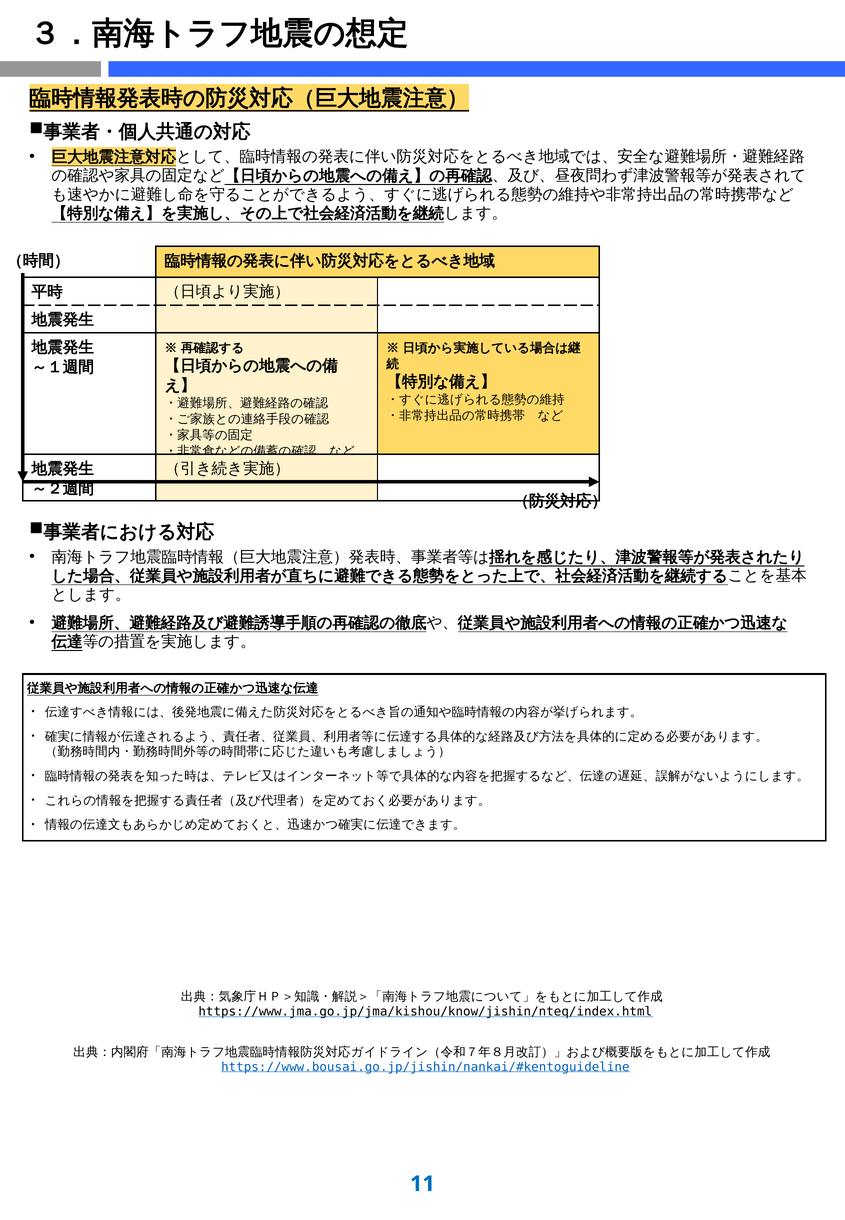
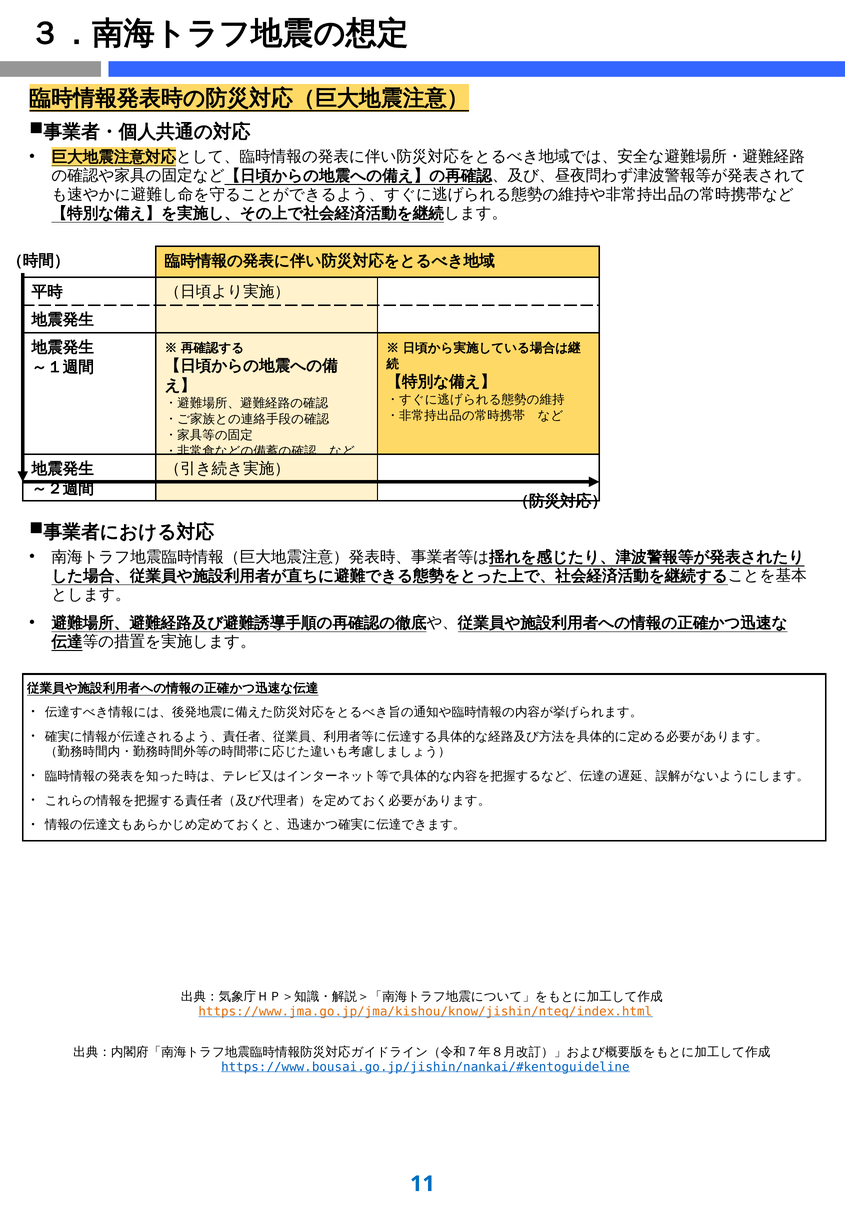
https://www.jma.go.jp/jma/kishou/know/jishin/nteq/index.html colour: black -> orange
